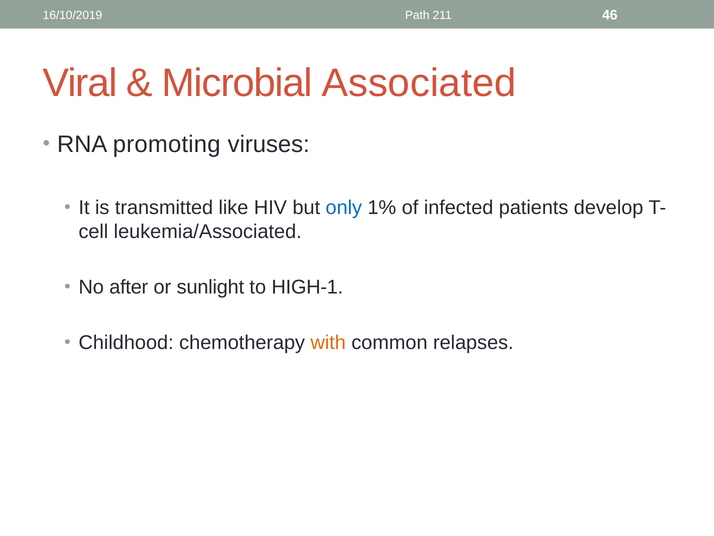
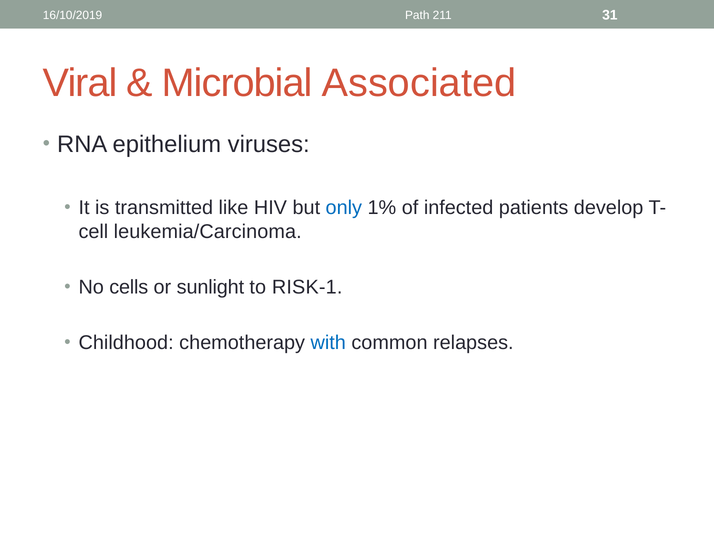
46: 46 -> 31
promoting: promoting -> epithelium
leukemia/Associated: leukemia/Associated -> leukemia/Carcinoma
after: after -> cells
HIGH-1: HIGH-1 -> RISK-1
with colour: orange -> blue
